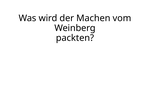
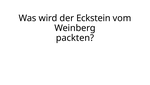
Machen: Machen -> Eckstein
